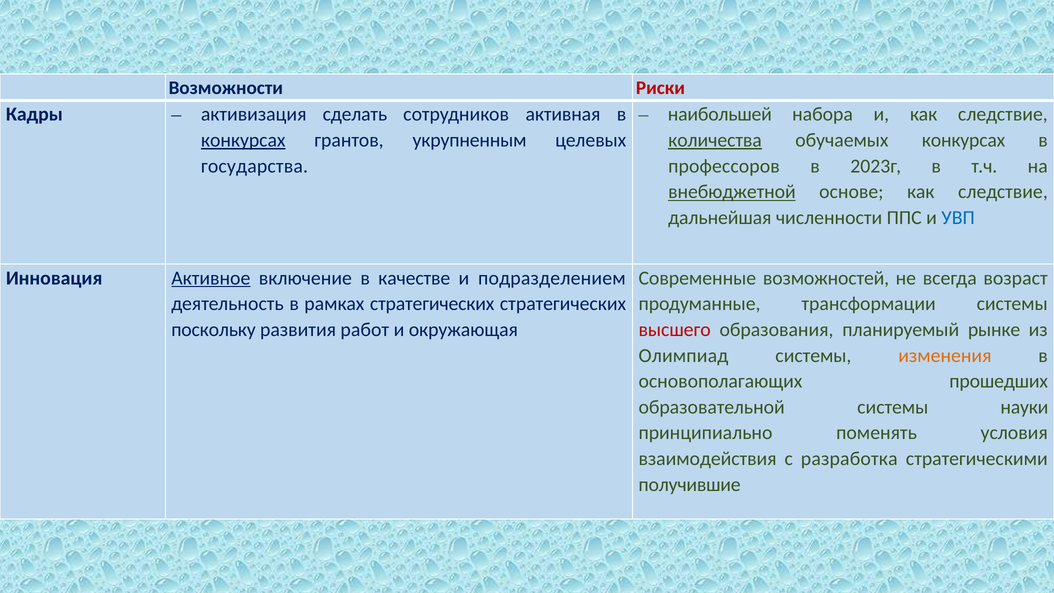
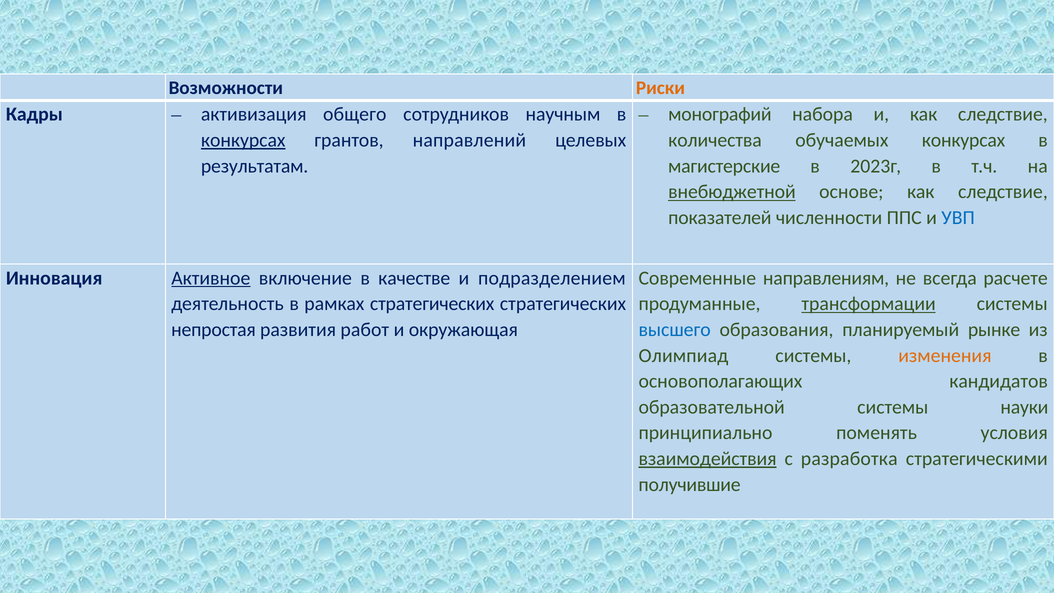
Риски colour: red -> orange
наибольшей: наибольшей -> монографий
сделать: сделать -> общего
активная: активная -> научным
укрупненным: укрупненным -> направлений
количества underline: present -> none
государства: государства -> результатам
профессоров: профессоров -> магистерские
дальнейшая: дальнейшая -> показателей
возможностей: возможностей -> направлениям
возраст: возраст -> расчете
трансформации underline: none -> present
поскольку: поскольку -> непростая
высшего colour: red -> blue
прошедших: прошедших -> кандидатов
взаимодействия underline: none -> present
